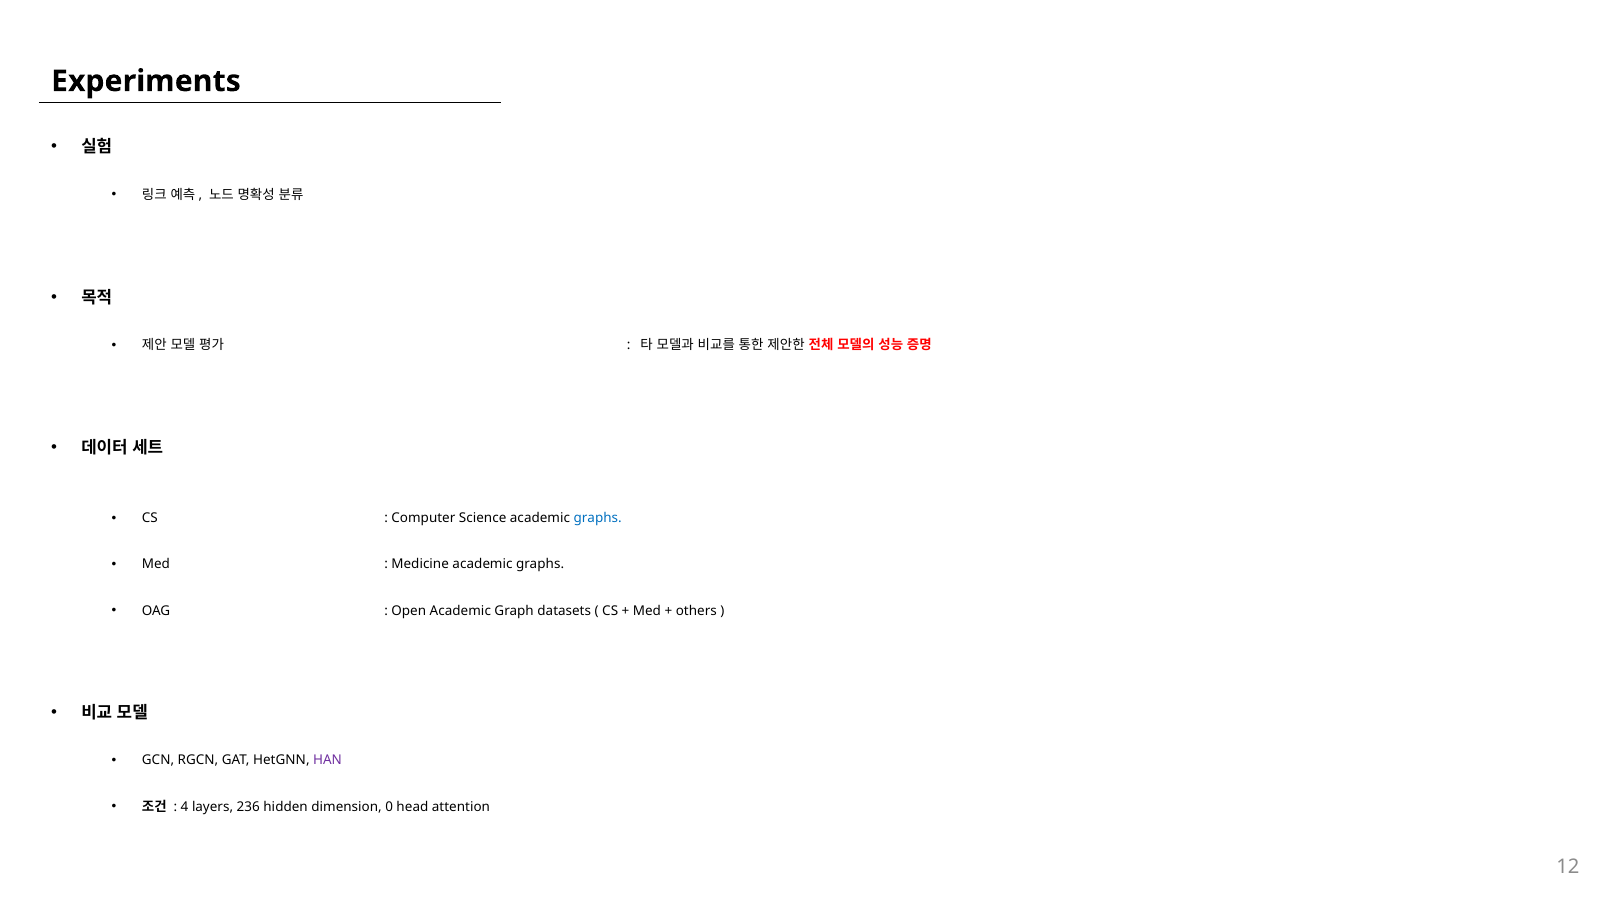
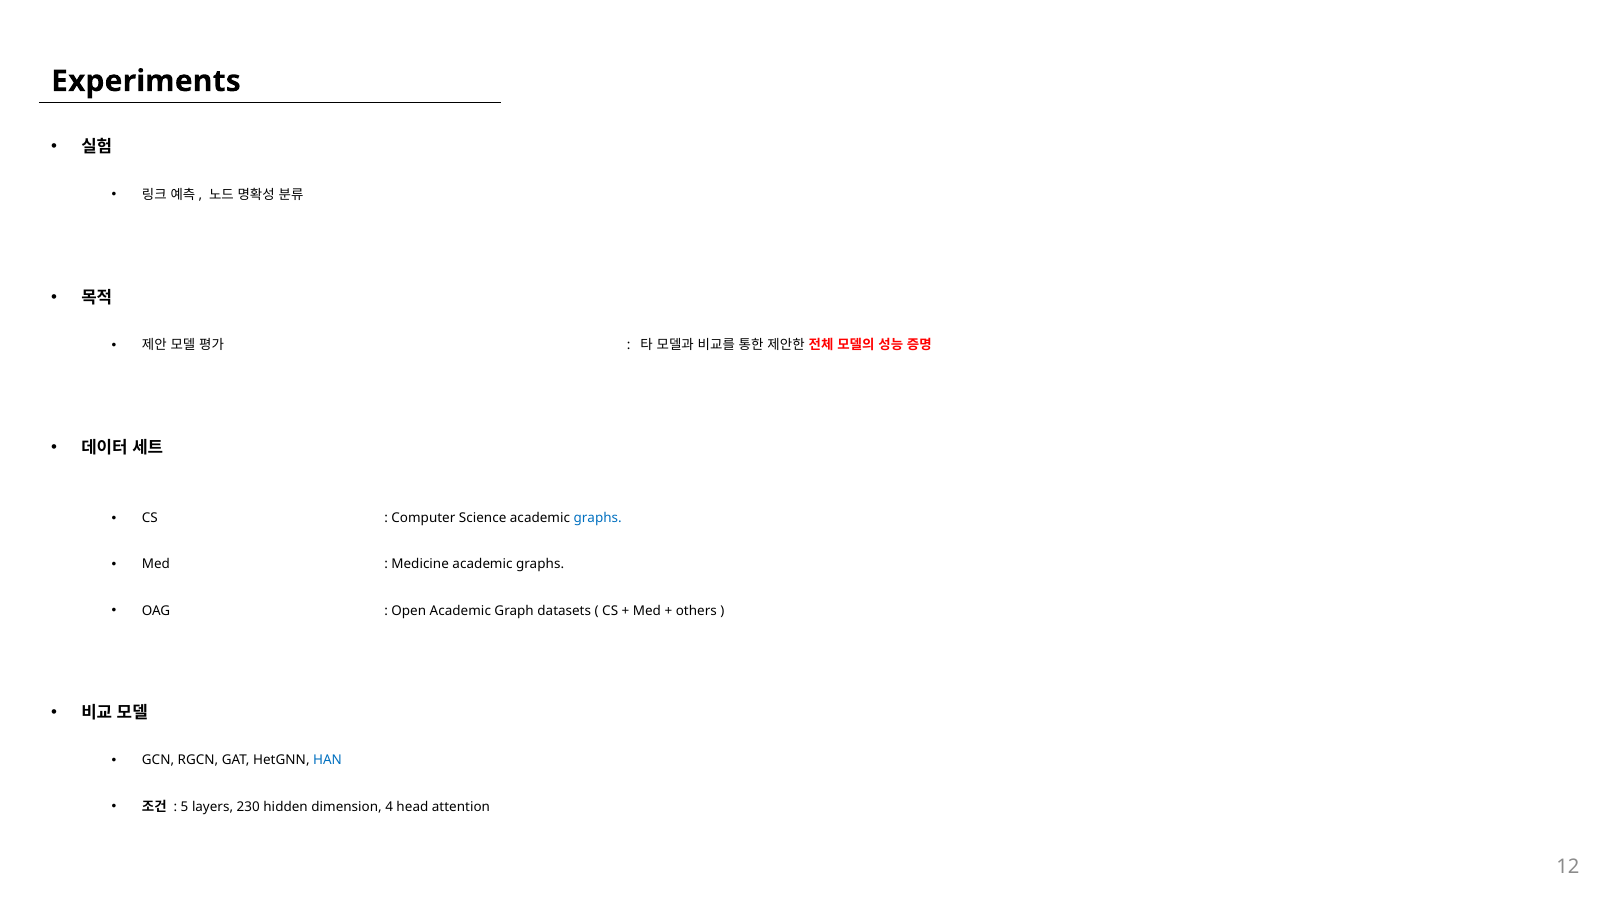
HAN colour: purple -> blue
4: 4 -> 5
236: 236 -> 230
0: 0 -> 4
